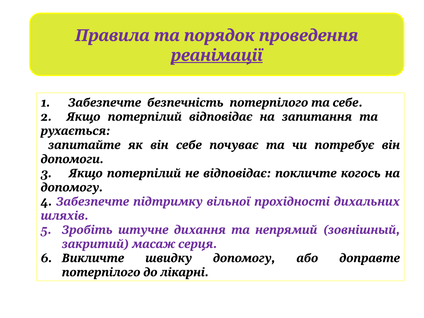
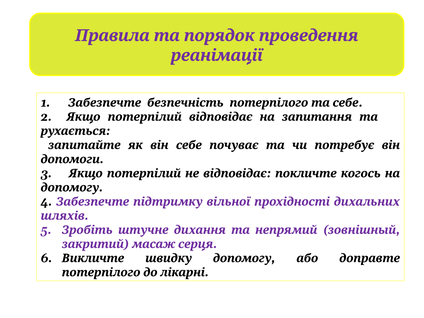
реанімації underline: present -> none
